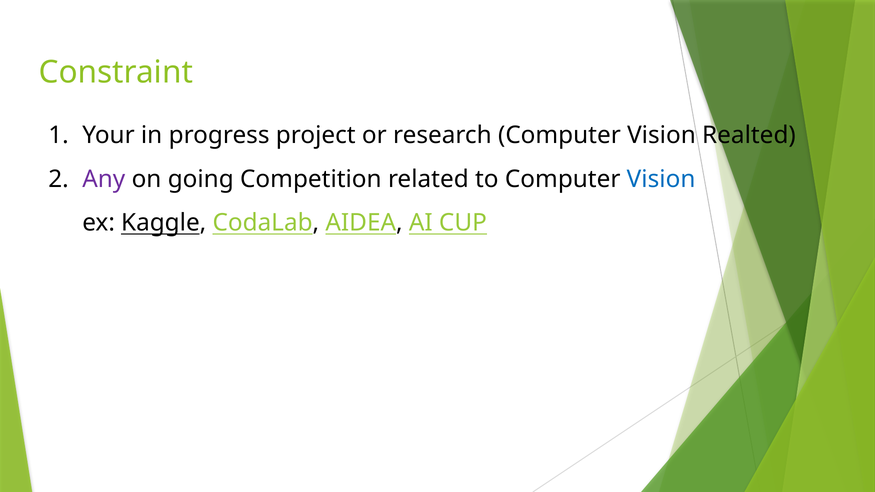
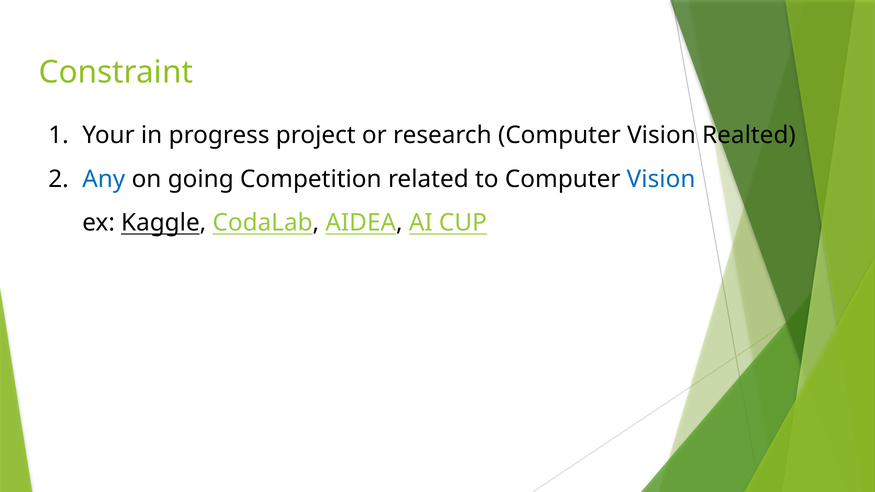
Any colour: purple -> blue
